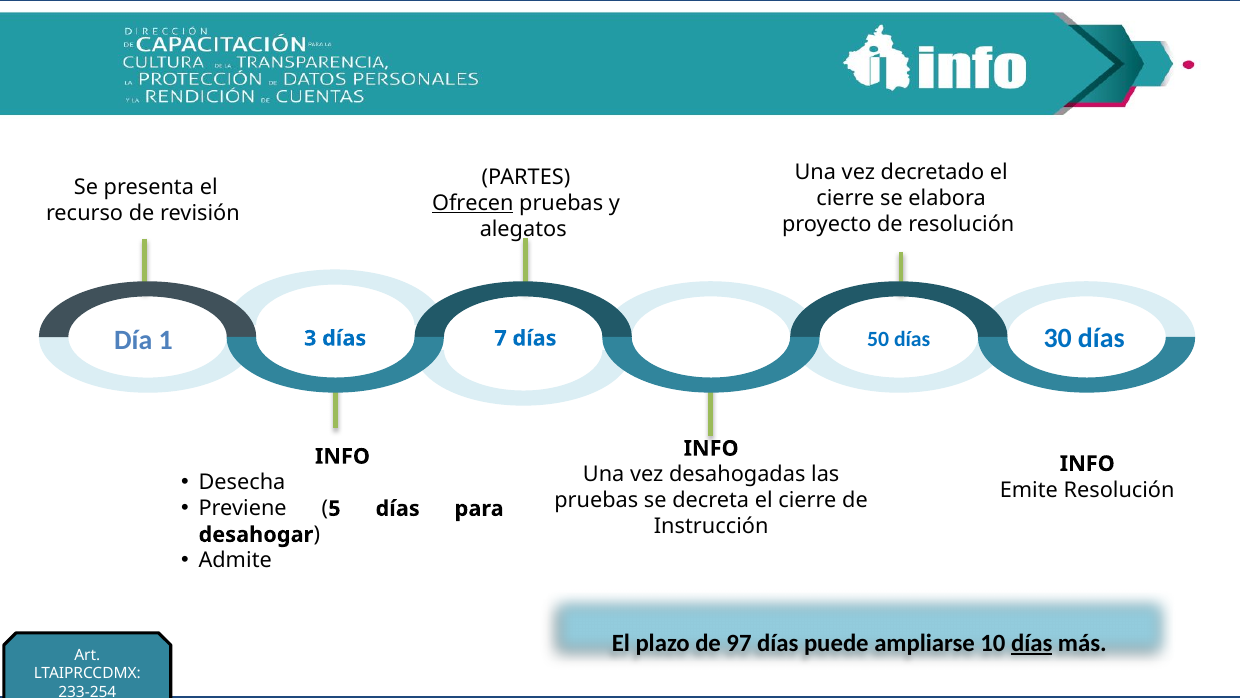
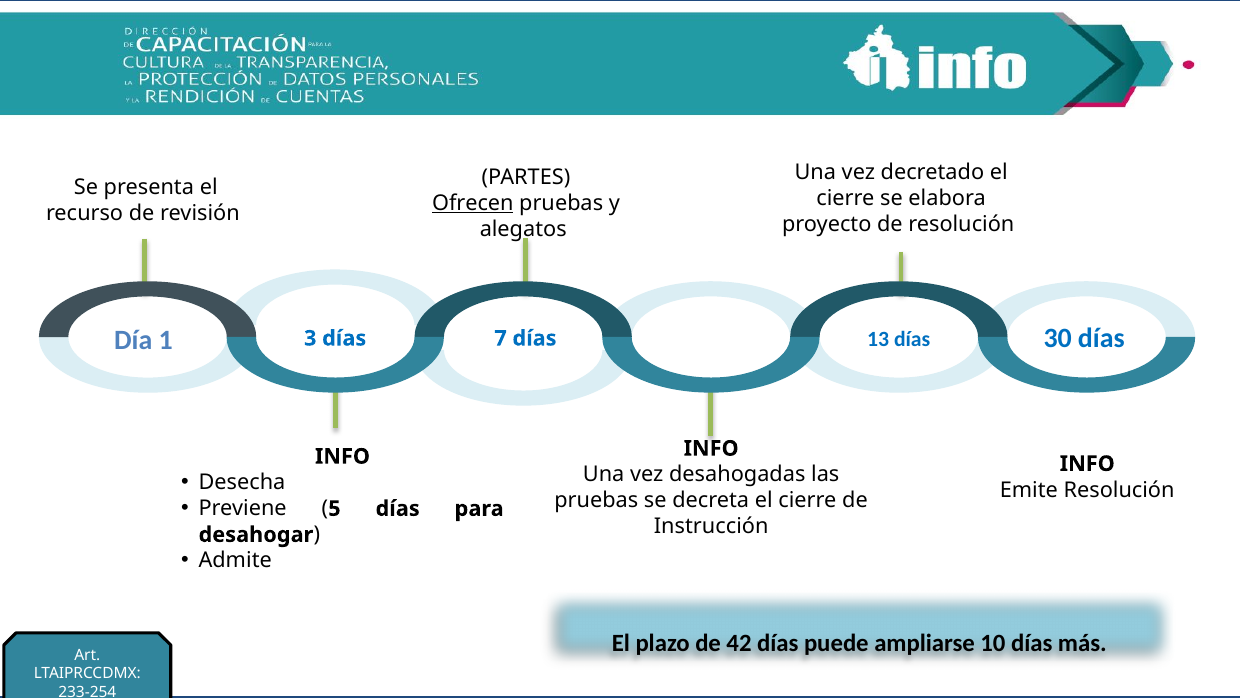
50: 50 -> 13
97: 97 -> 42
días at (1032, 643) underline: present -> none
